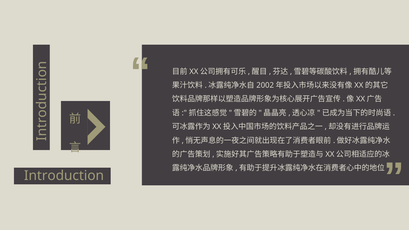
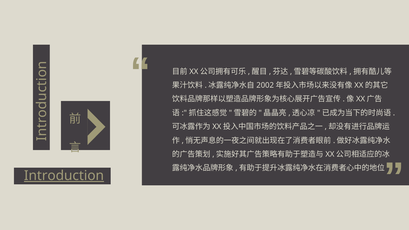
Introduction underline: none -> present
